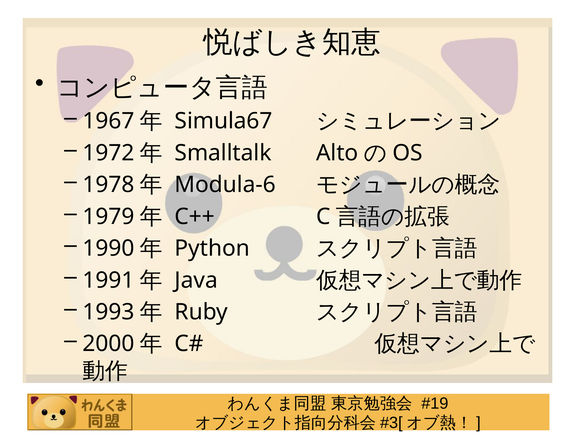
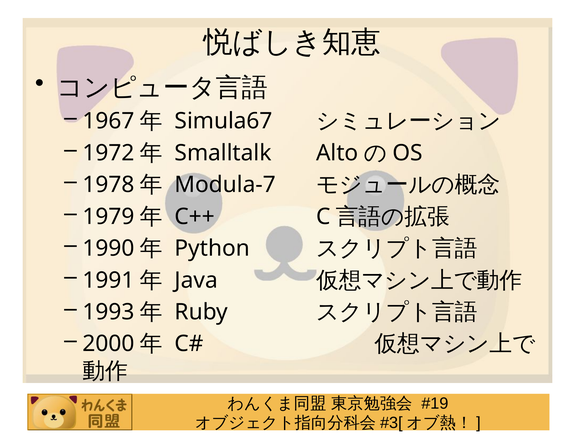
Modula-6: Modula-6 -> Modula-7
